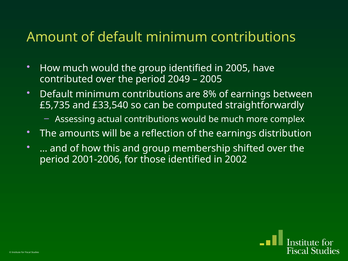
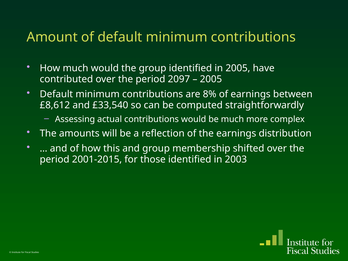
2049: 2049 -> 2097
£5,735: £5,735 -> £8,612
2001-2006: 2001-2006 -> 2001-2015
2002: 2002 -> 2003
